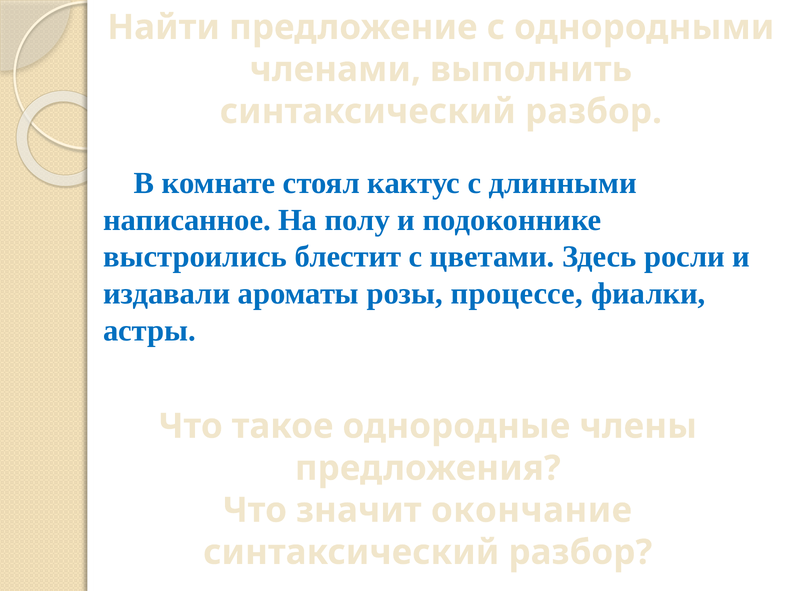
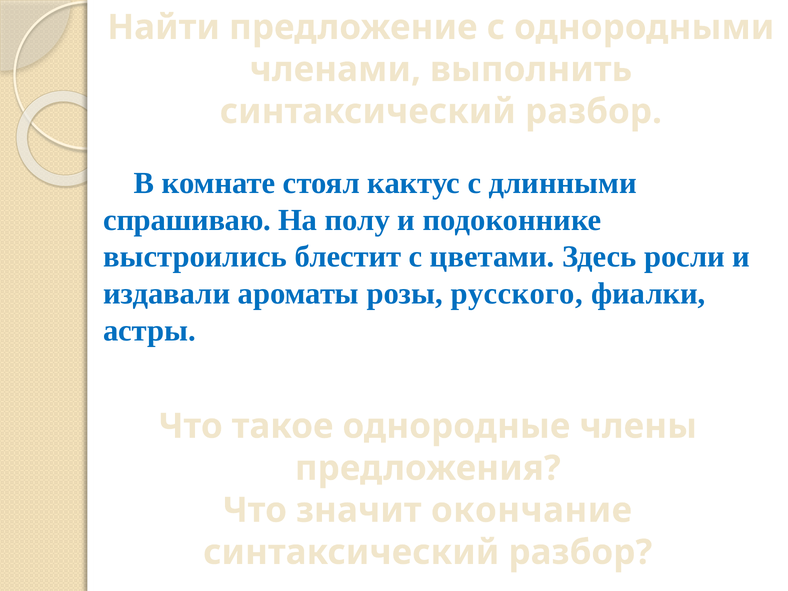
написанное: написанное -> спрашиваю
процессе: процессе -> русского
